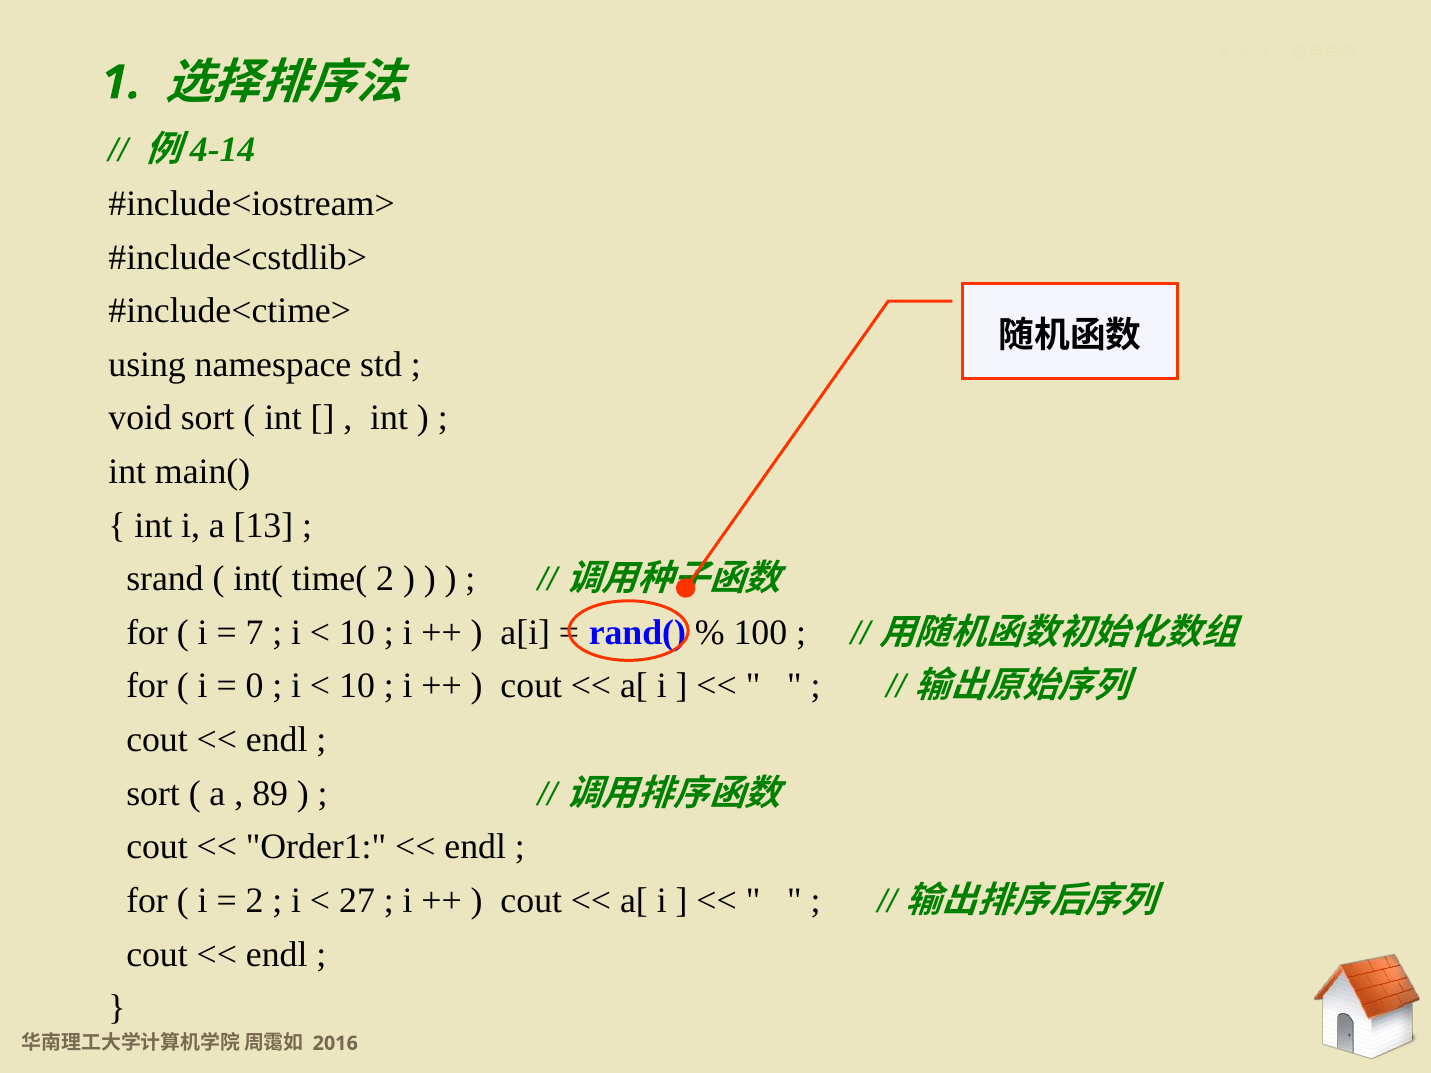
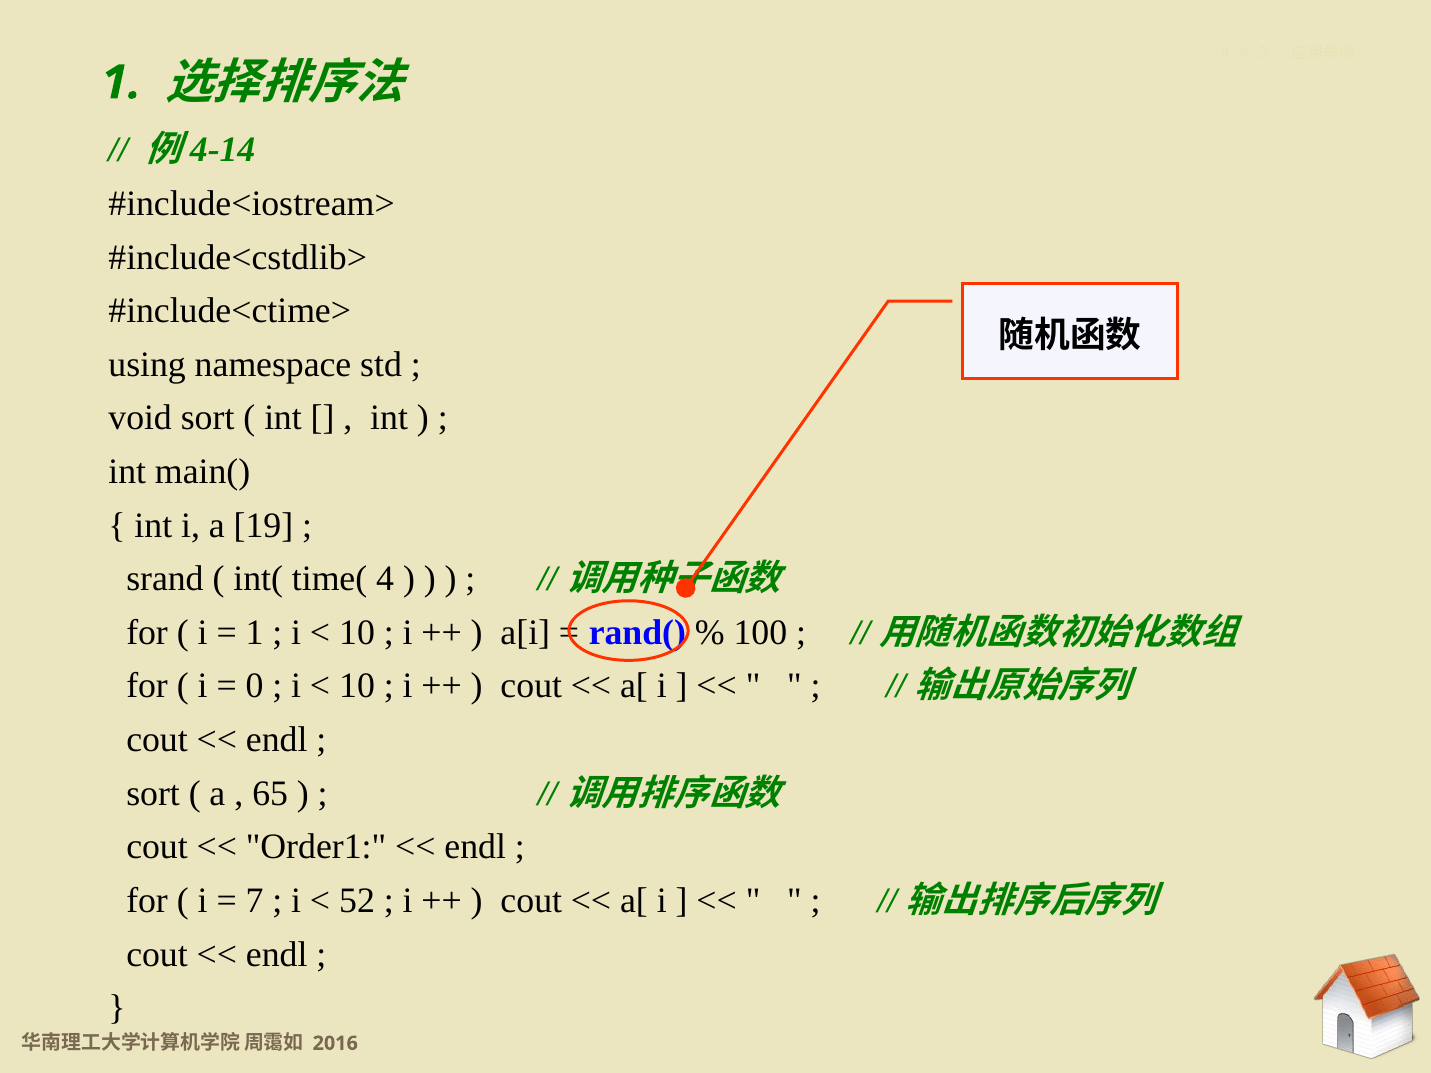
13: 13 -> 19
time( 2: 2 -> 4
7 at (255, 633): 7 -> 1
89: 89 -> 65
2 at (255, 901): 2 -> 7
27: 27 -> 52
